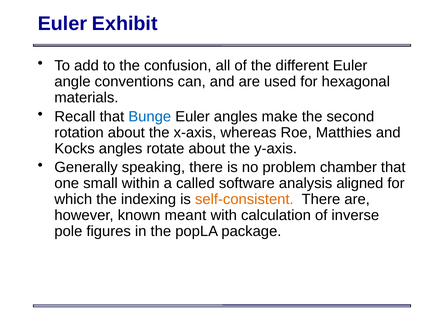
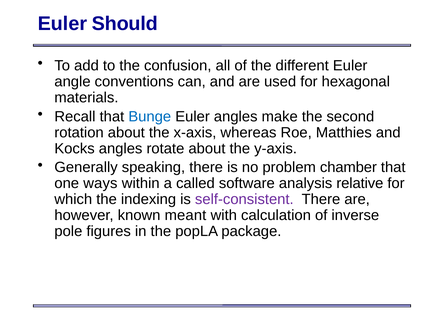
Exhibit: Exhibit -> Should
small: small -> ways
aligned: aligned -> relative
self-consistent colour: orange -> purple
